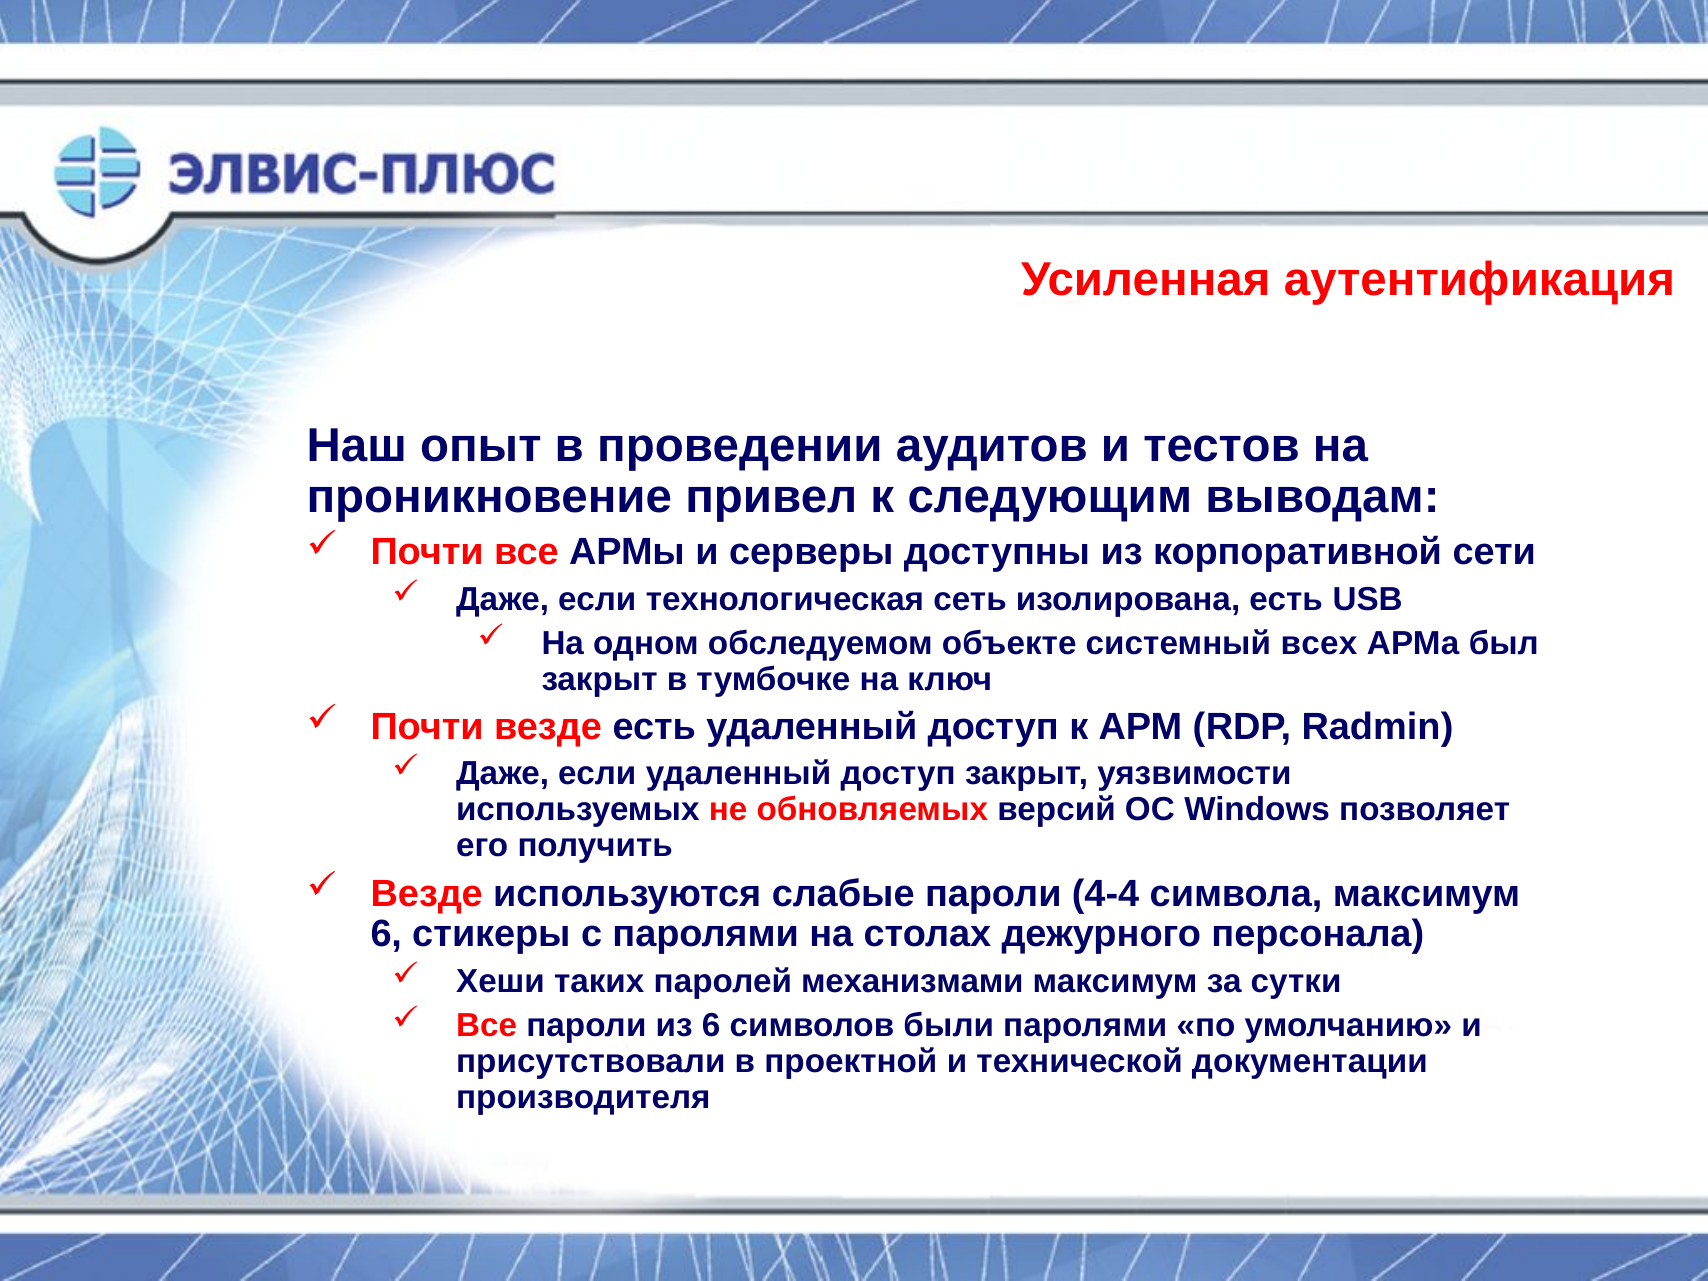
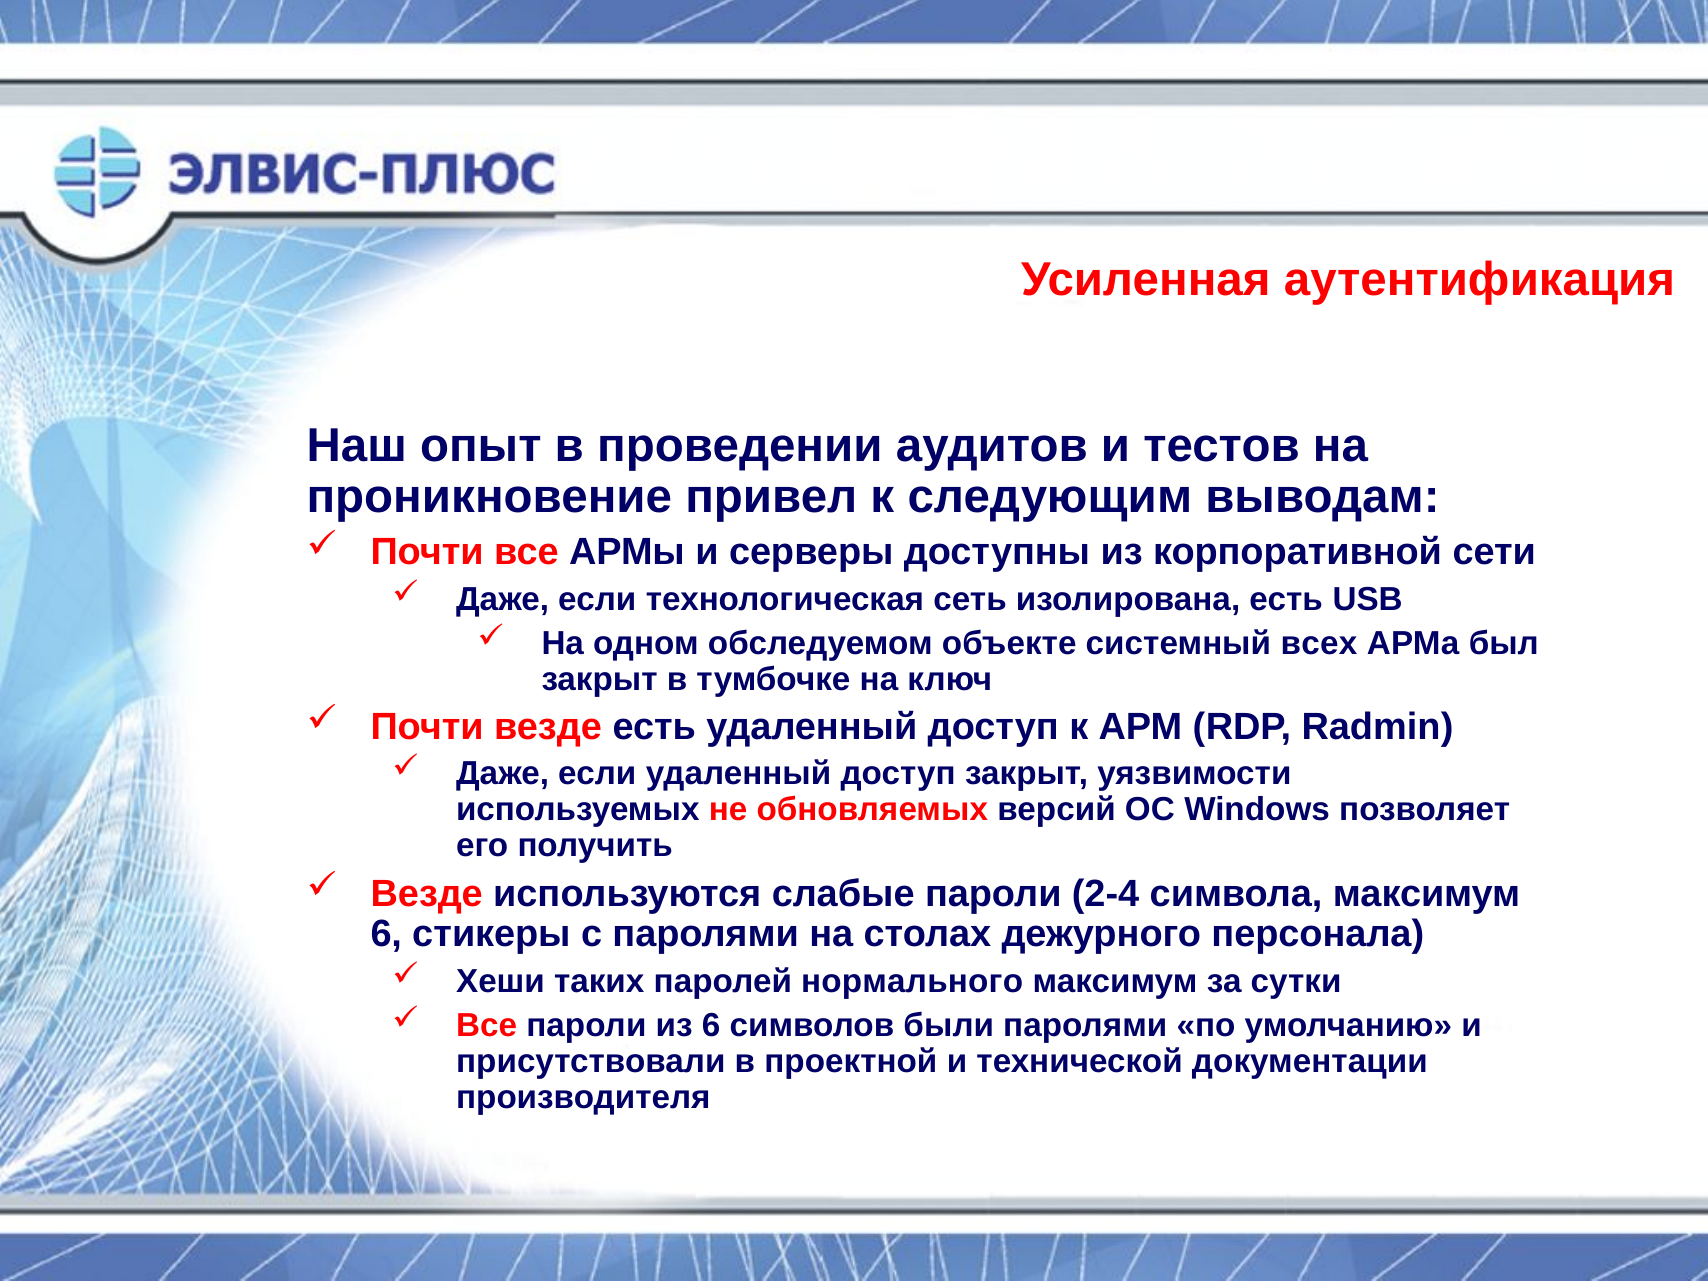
4-4: 4-4 -> 2-4
механизмами: механизмами -> нормального
